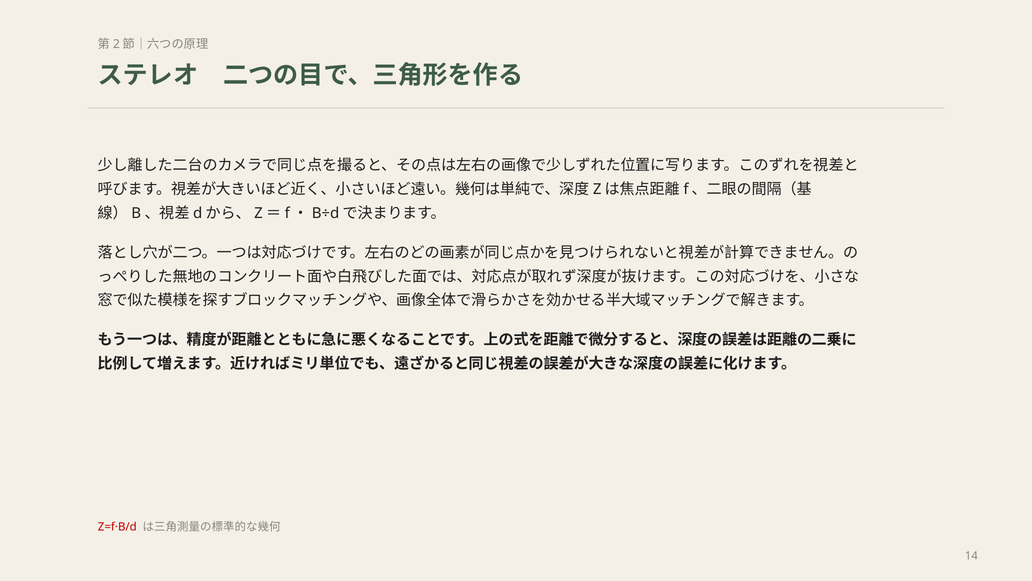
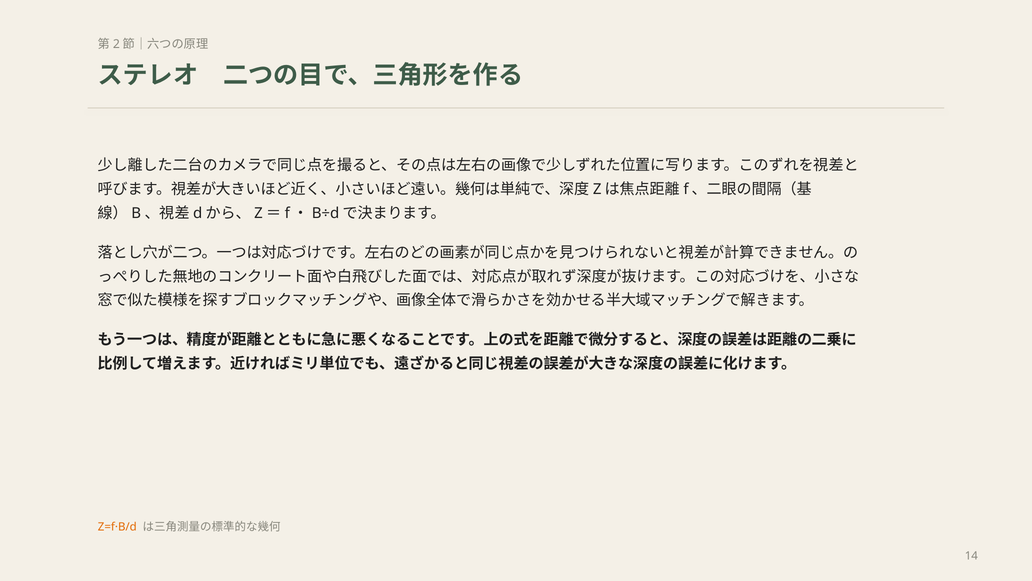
Z=f·B/d colour: red -> orange
